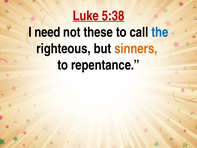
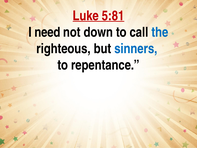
5:38: 5:38 -> 5:81
these: these -> down
sinners colour: orange -> blue
